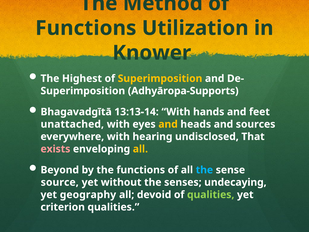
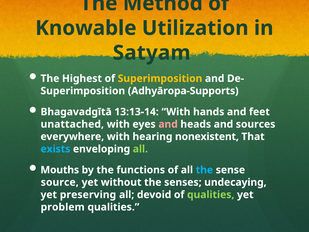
Functions at (86, 28): Functions -> Knowable
Knower: Knower -> Satyam
and at (168, 124) colour: yellow -> pink
undisclosed: undisclosed -> nonexistent
exists colour: pink -> light blue
all at (140, 149) colour: yellow -> light green
Beyond: Beyond -> Mouths
geography: geography -> preserving
criterion: criterion -> problem
